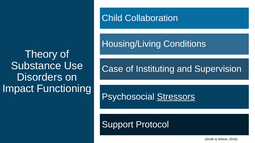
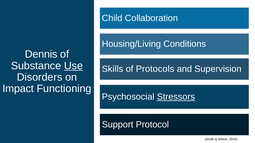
Theory: Theory -> Dennis
Use underline: none -> present
Case: Case -> Skills
Instituting: Instituting -> Protocols
